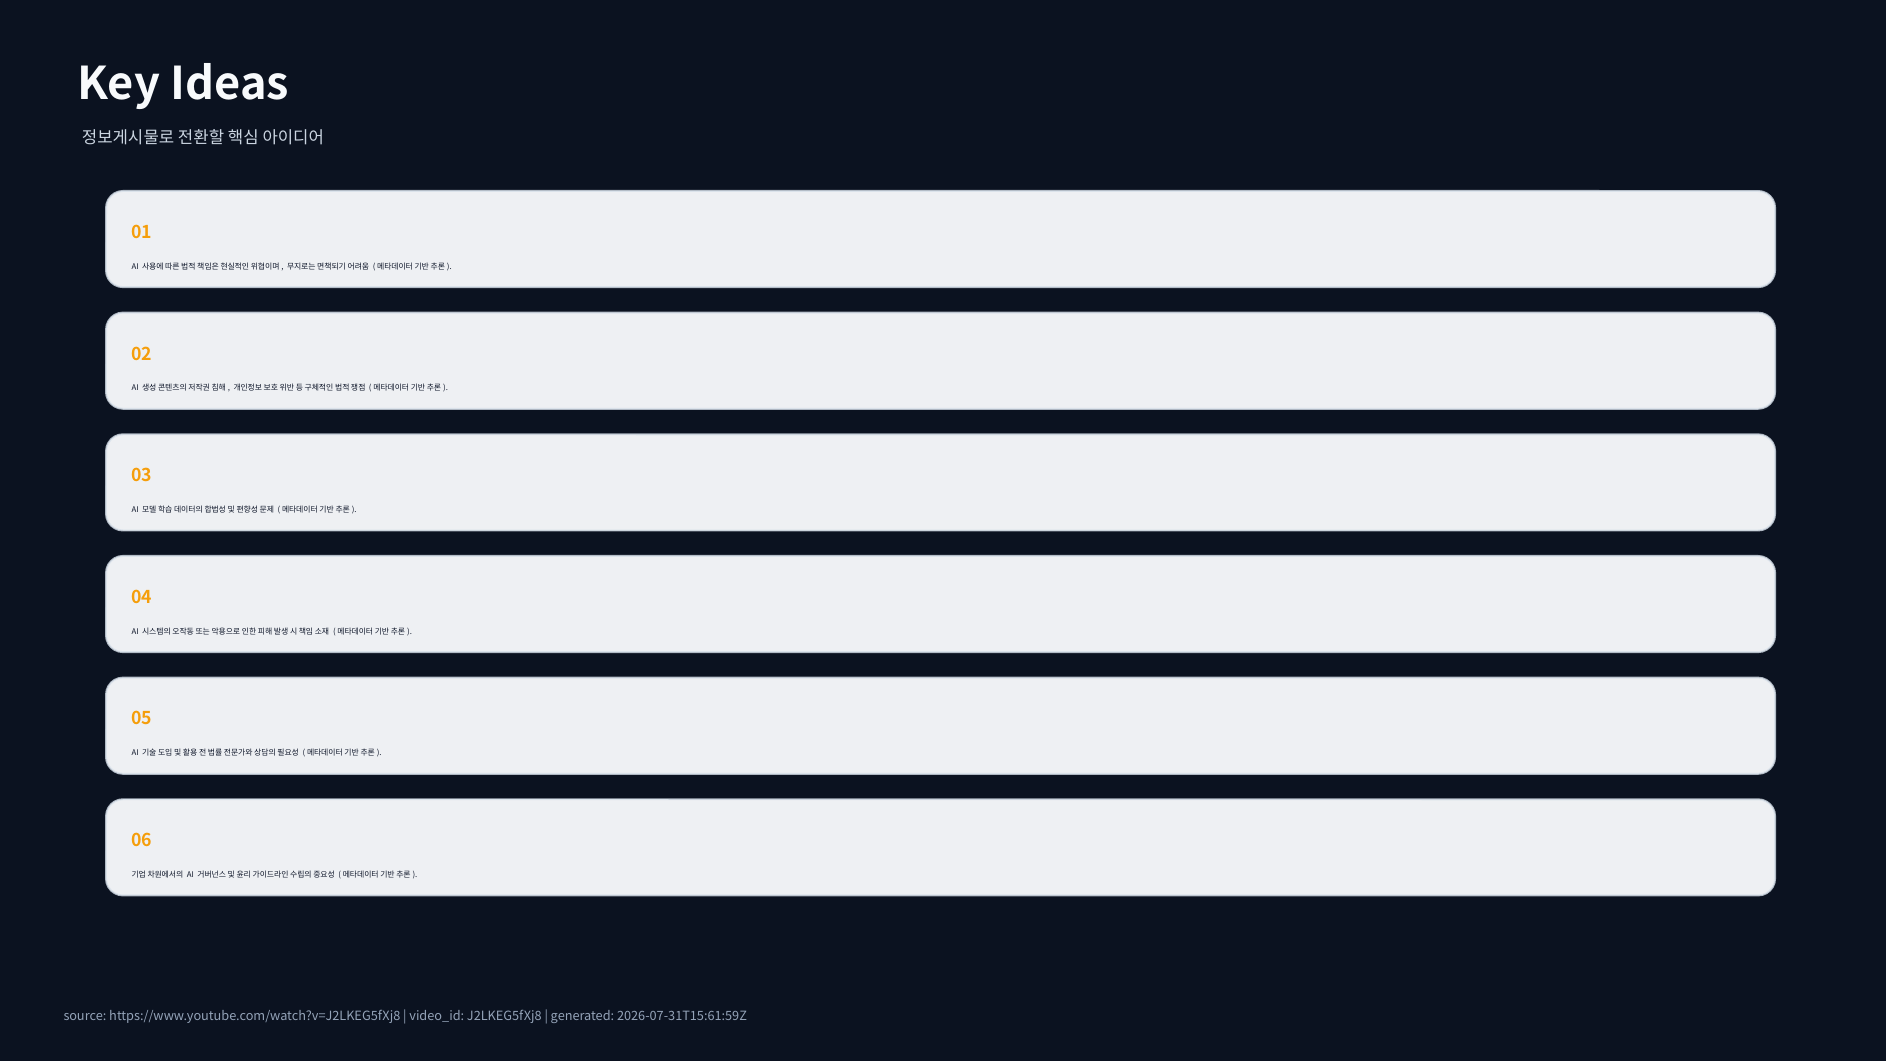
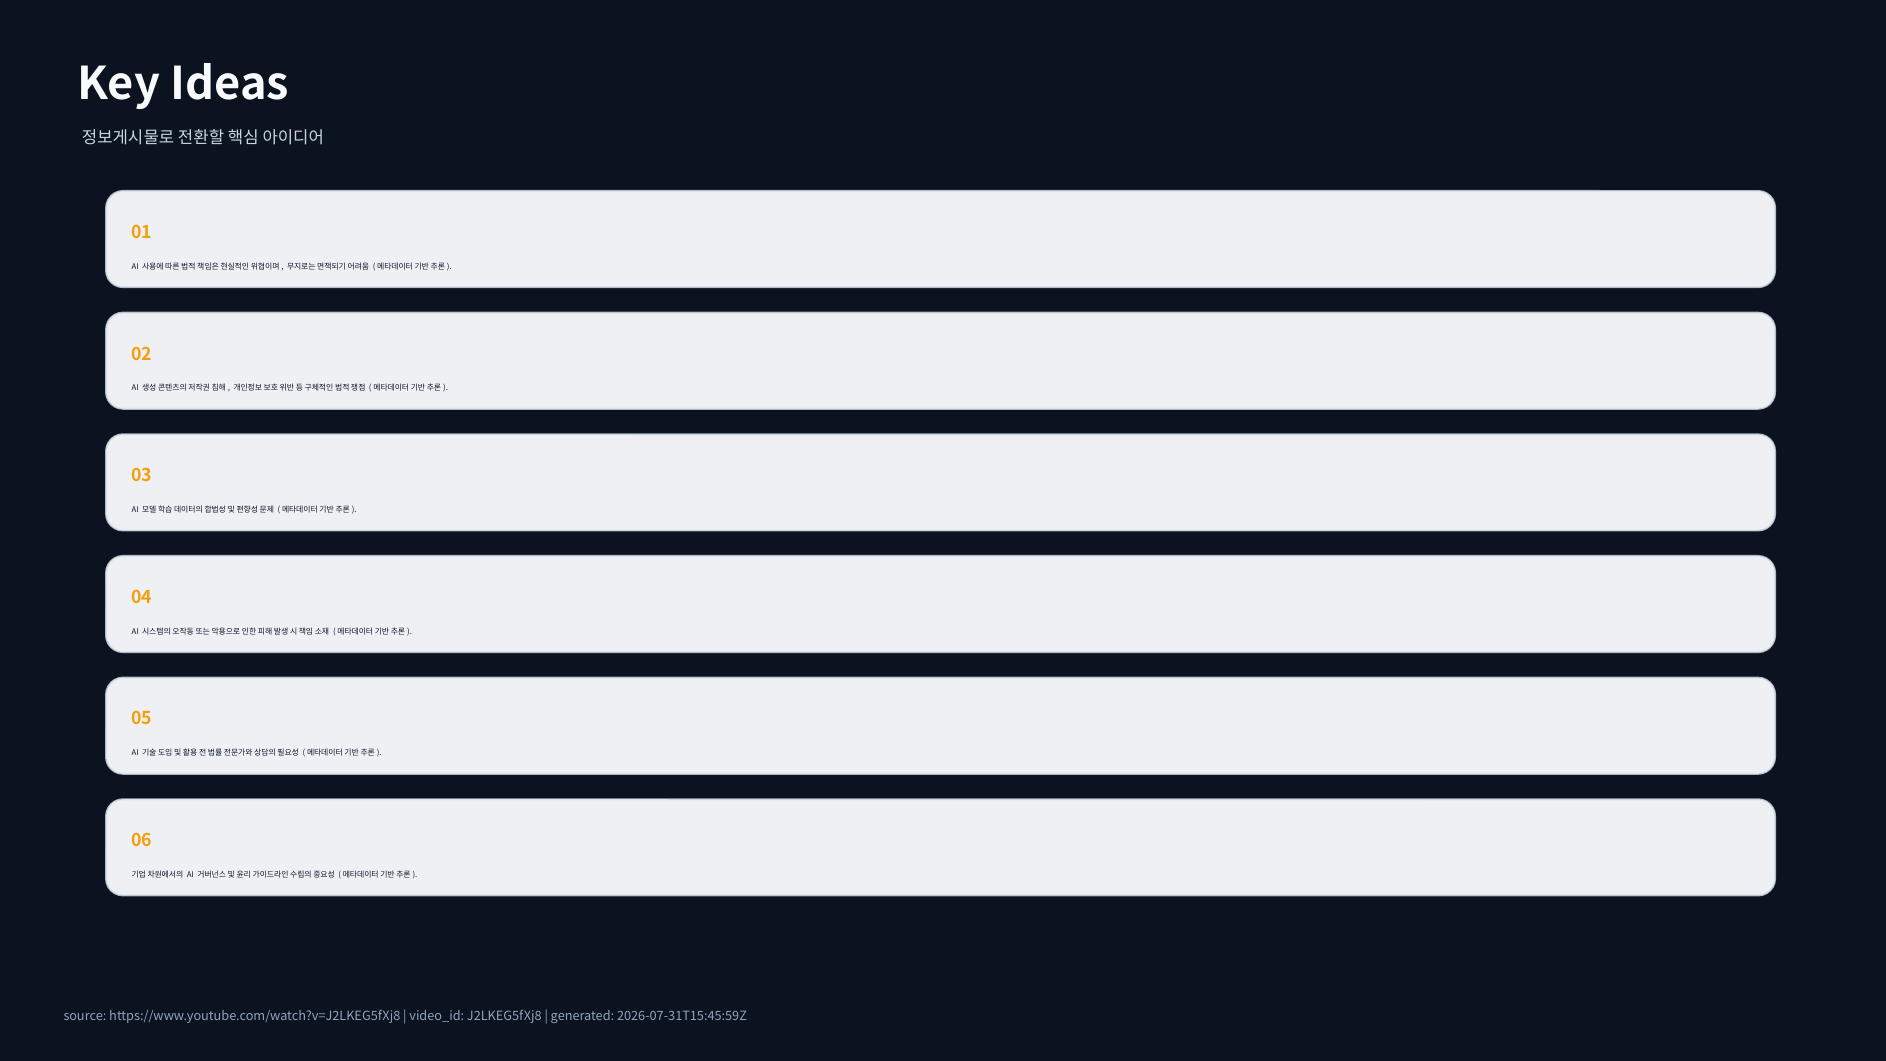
2026-07-31T15:61:59Z: 2026-07-31T15:61:59Z -> 2026-07-31T15:45:59Z
